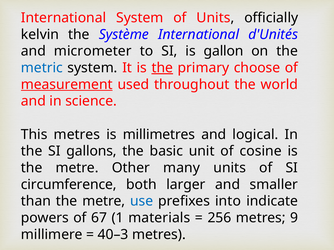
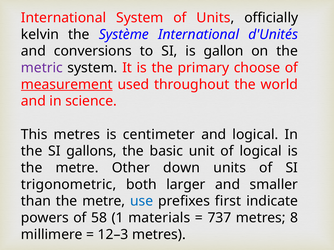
micrometer: micrometer -> conversions
metric colour: blue -> purple
the at (162, 68) underline: present -> none
millimetres: millimetres -> centimeter
of cosine: cosine -> logical
many: many -> down
circumference: circumference -> trigonometric
into: into -> first
67: 67 -> 58
256: 256 -> 737
9: 9 -> 8
40–3: 40–3 -> 12–3
